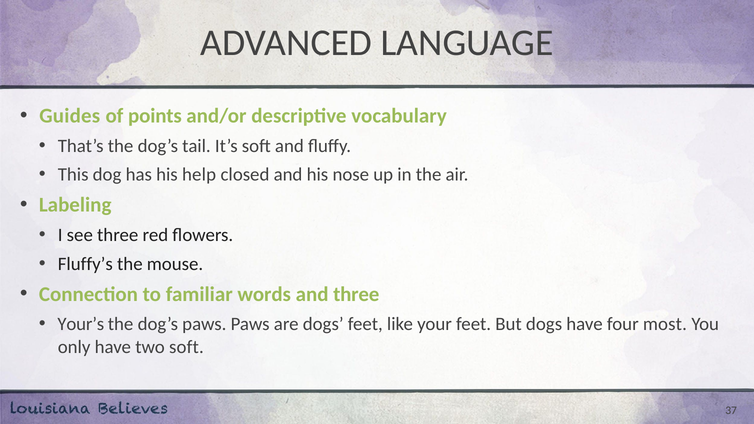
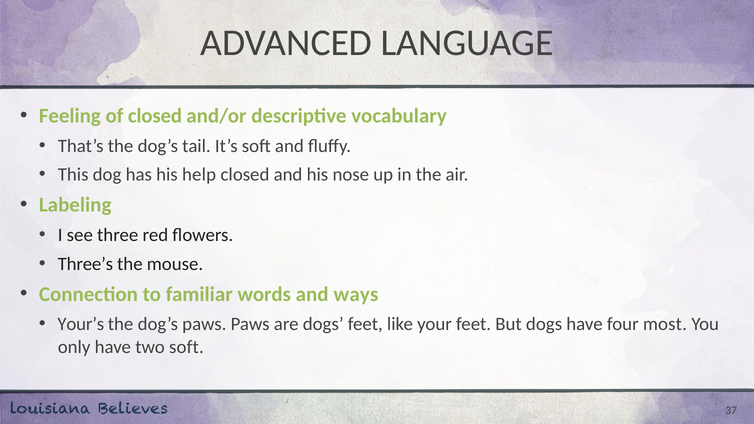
Guides: Guides -> Feeling
of points: points -> closed
Fluffy’s: Fluffy’s -> Three’s
and three: three -> ways
